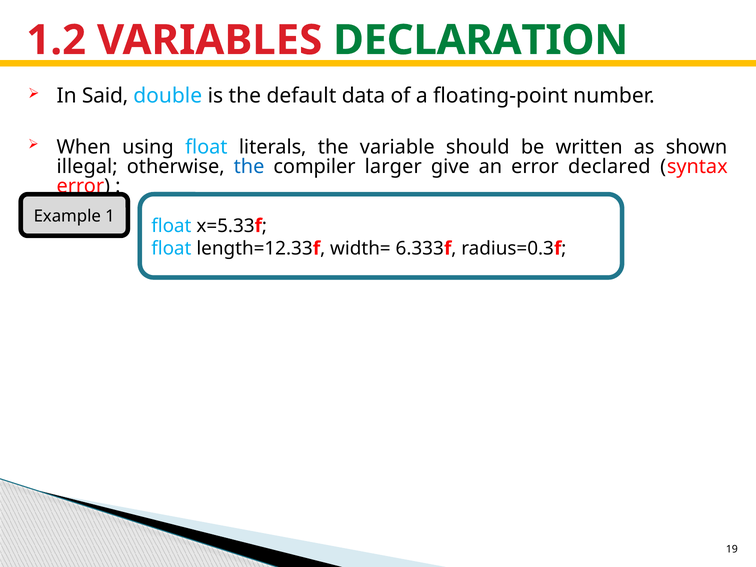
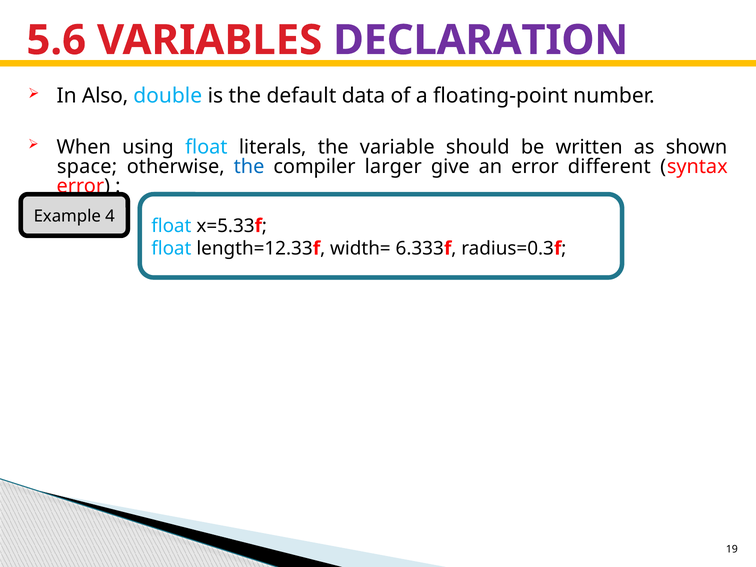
1.2: 1.2 -> 5.6
DECLARATION colour: green -> purple
Said: Said -> Also
illegal: illegal -> space
declared: declared -> different
1: 1 -> 4
